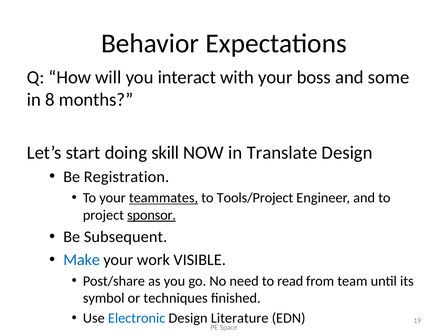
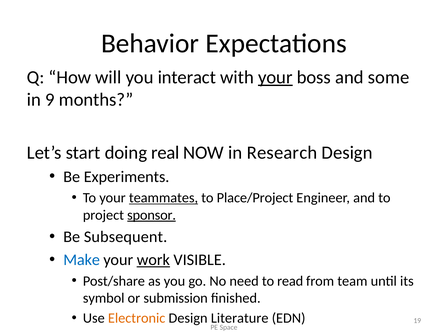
your at (275, 77) underline: none -> present
8: 8 -> 9
skill: skill -> real
Translate: Translate -> Research
Registration: Registration -> Experiments
Tools/Project: Tools/Project -> Place/Project
work underline: none -> present
techniques: techniques -> submission
Electronic colour: blue -> orange
